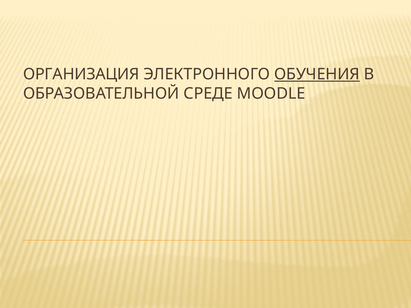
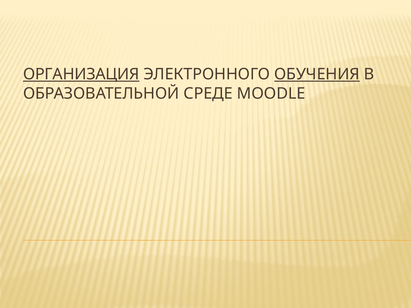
ОРГАНИЗАЦИЯ underline: none -> present
